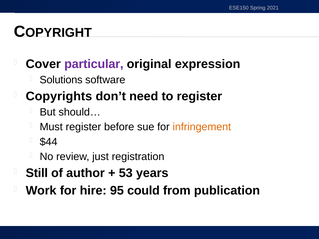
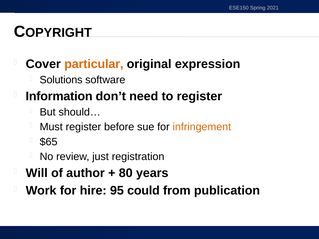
particular colour: purple -> orange
Copyrights: Copyrights -> Information
$44: $44 -> $65
Still: Still -> Will
53: 53 -> 80
